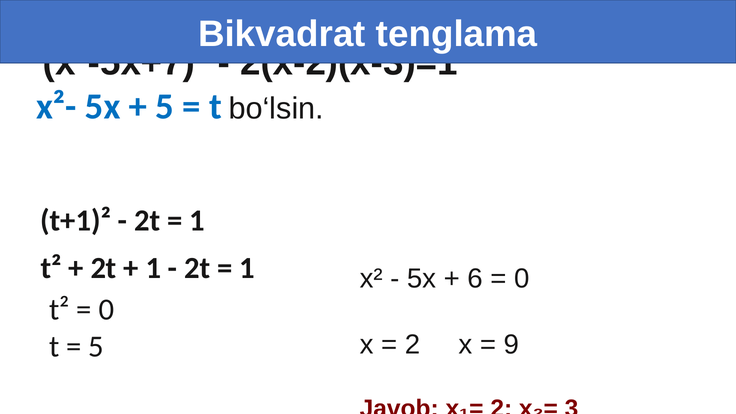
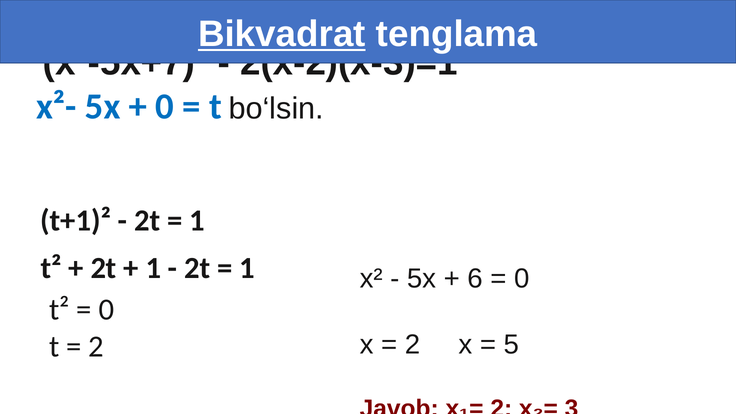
Bikvadrat underline: none -> present
5 at (165, 107): 5 -> 0
9: 9 -> 5
5 at (96, 347): 5 -> 2
